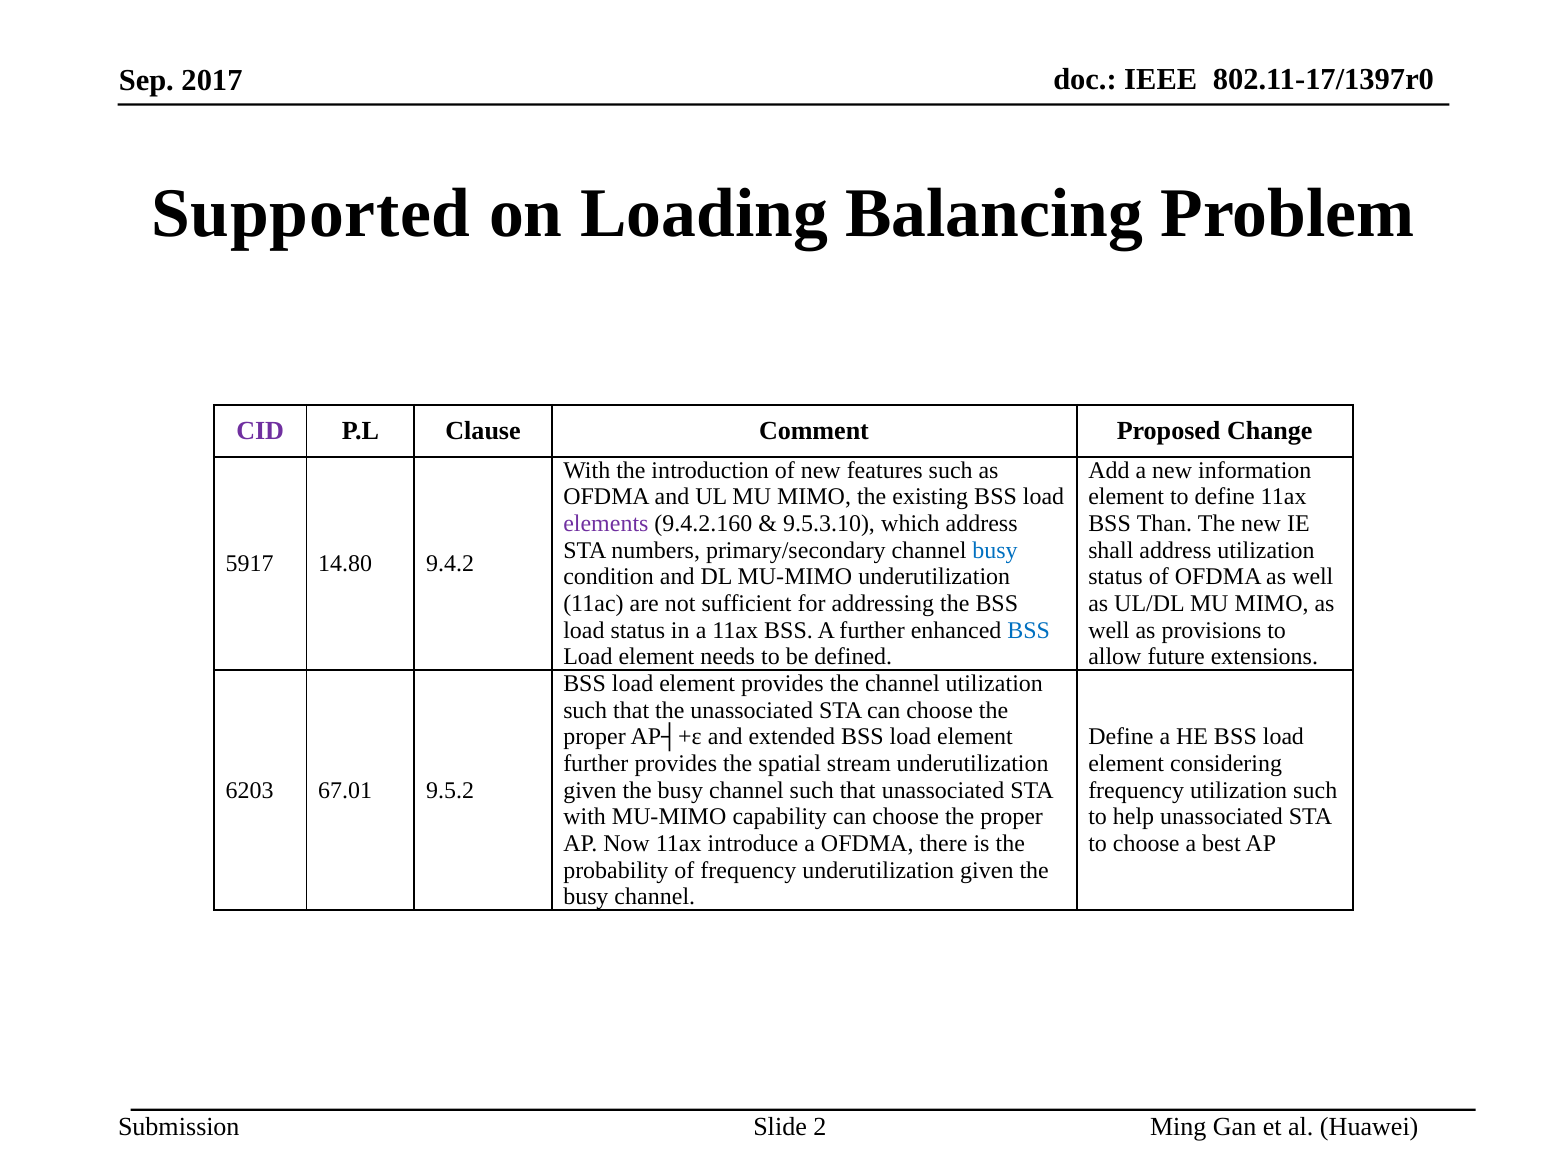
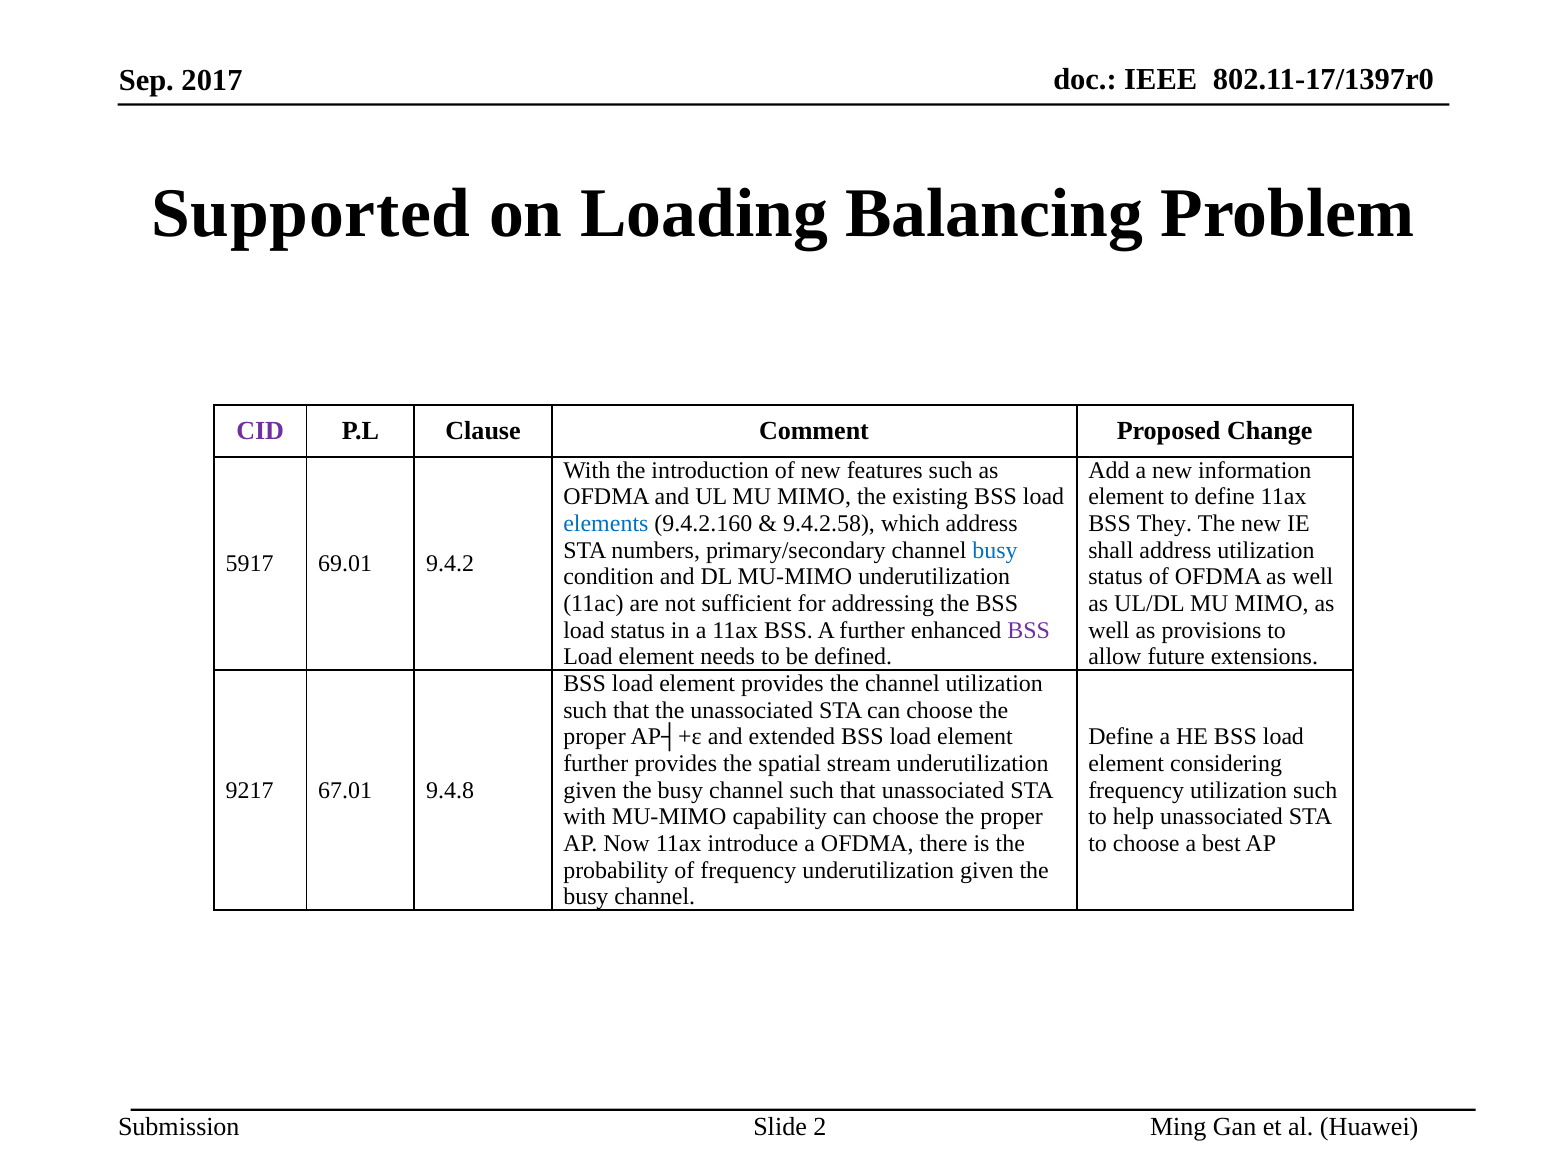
elements colour: purple -> blue
9.5.3.10: 9.5.3.10 -> 9.4.2.58
Than: Than -> They
14.80: 14.80 -> 69.01
BSS at (1029, 630) colour: blue -> purple
6203: 6203 -> 9217
9.5.2: 9.5.2 -> 9.4.8
